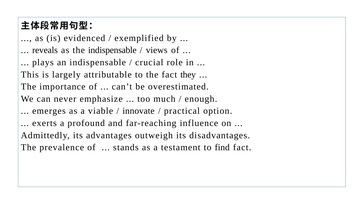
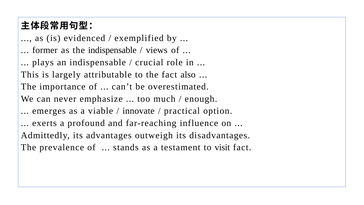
reveals: reveals -> former
they: they -> also
find: find -> visit
